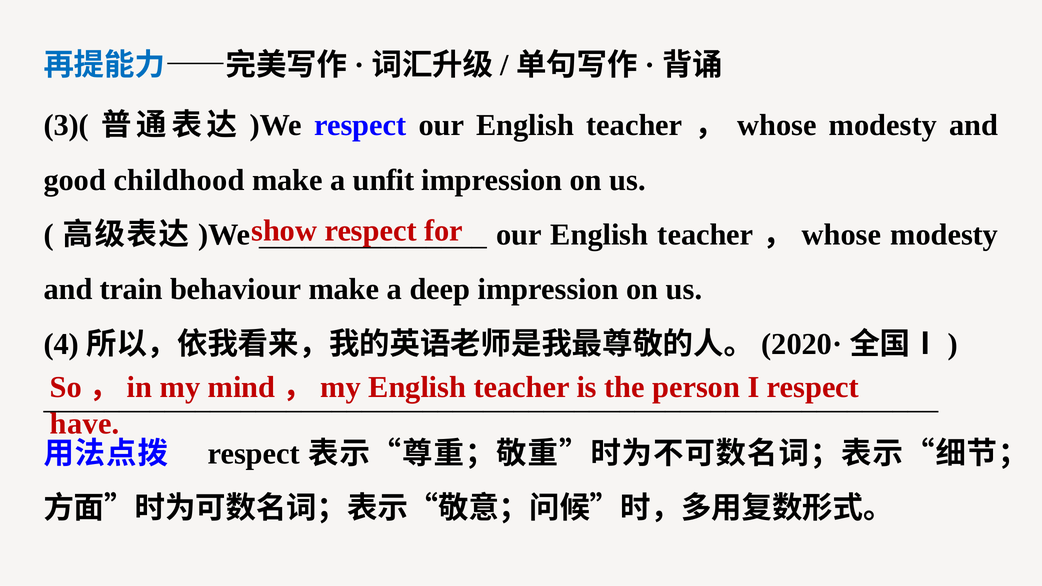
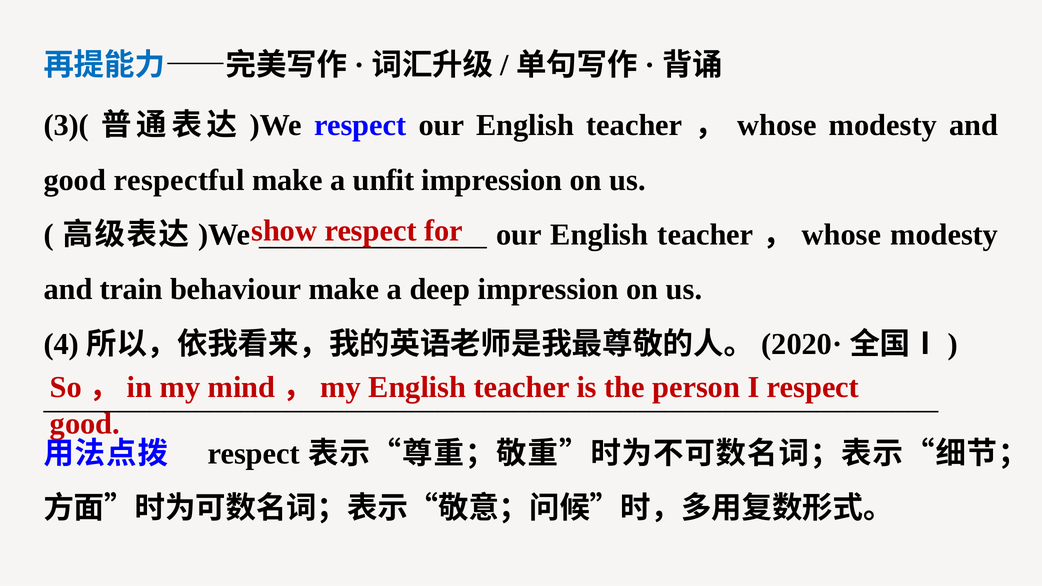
childhood: childhood -> respectful
have at (85, 424): have -> good
